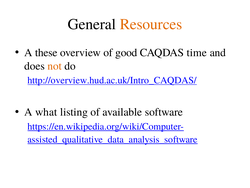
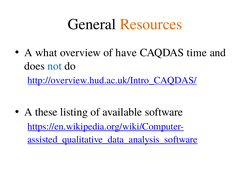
these: these -> what
good: good -> have
not colour: orange -> blue
what: what -> these
